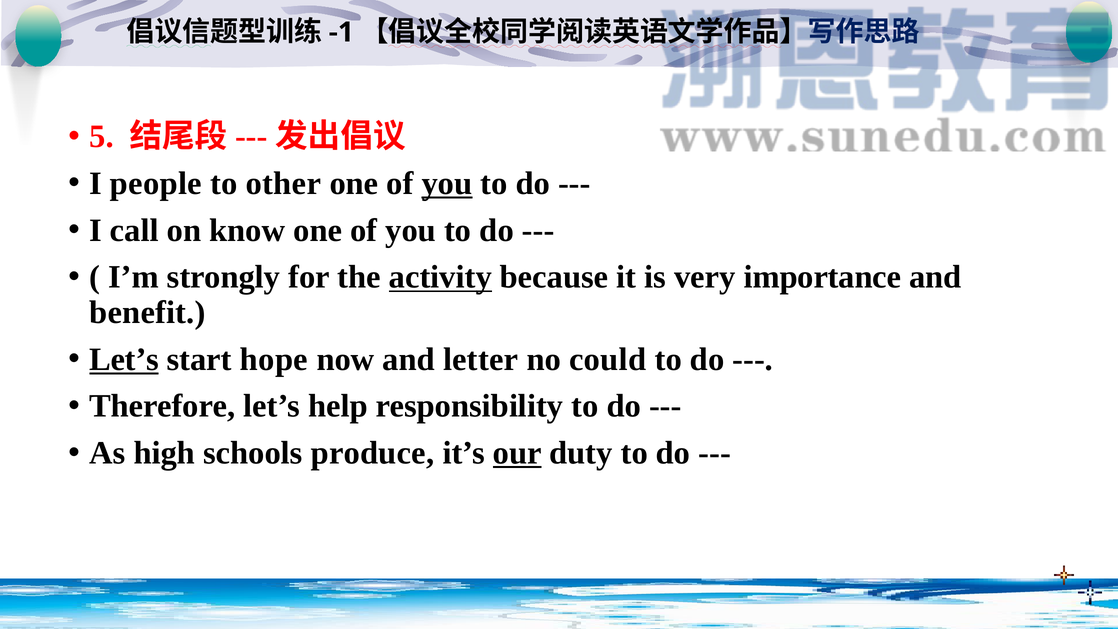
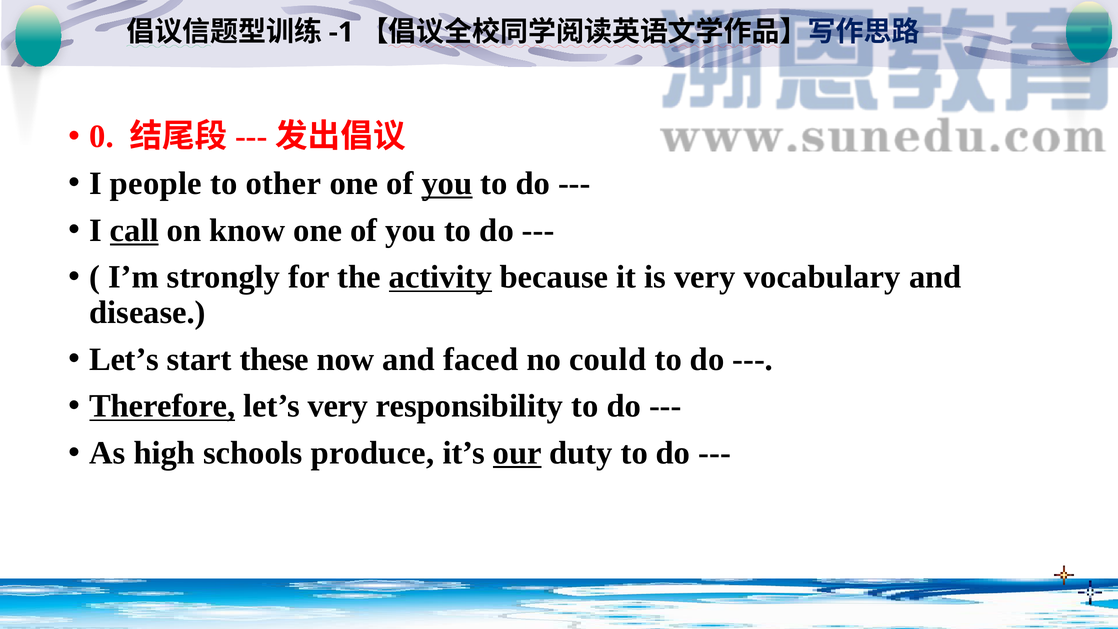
5: 5 -> 0
call underline: none -> present
importance: importance -> vocabulary
benefit: benefit -> disease
Let’s at (124, 359) underline: present -> none
hope: hope -> these
letter: letter -> faced
Therefore underline: none -> present
let’s help: help -> very
